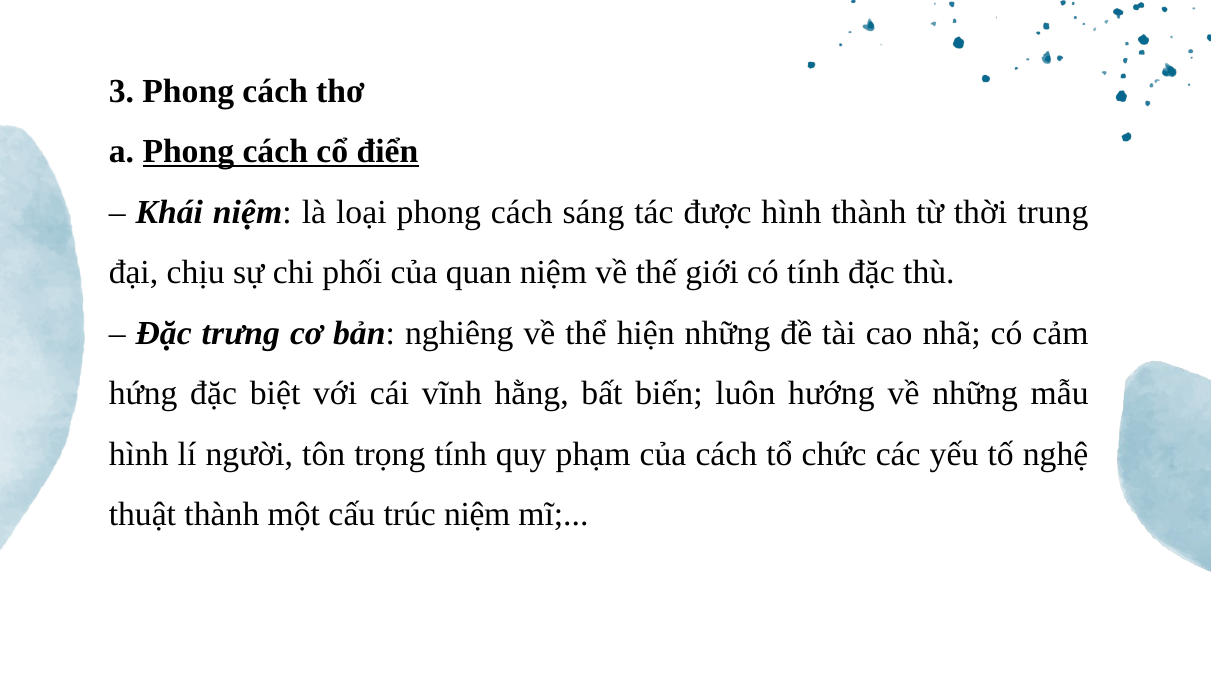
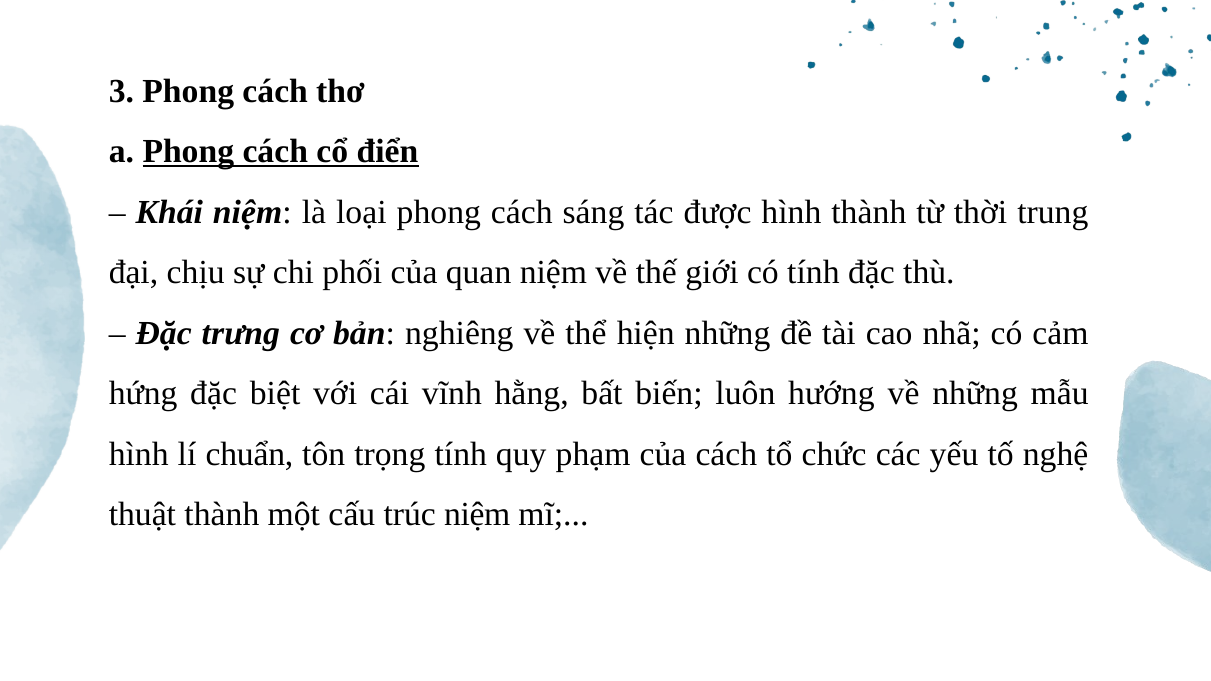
người: người -> chuẩn
